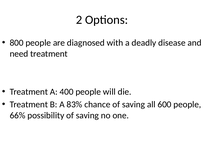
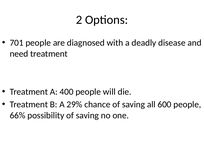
800: 800 -> 701
83%: 83% -> 29%
